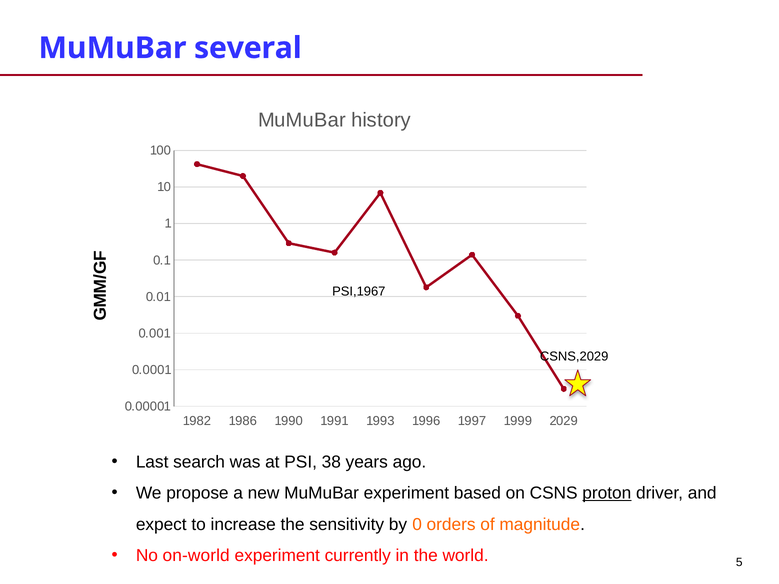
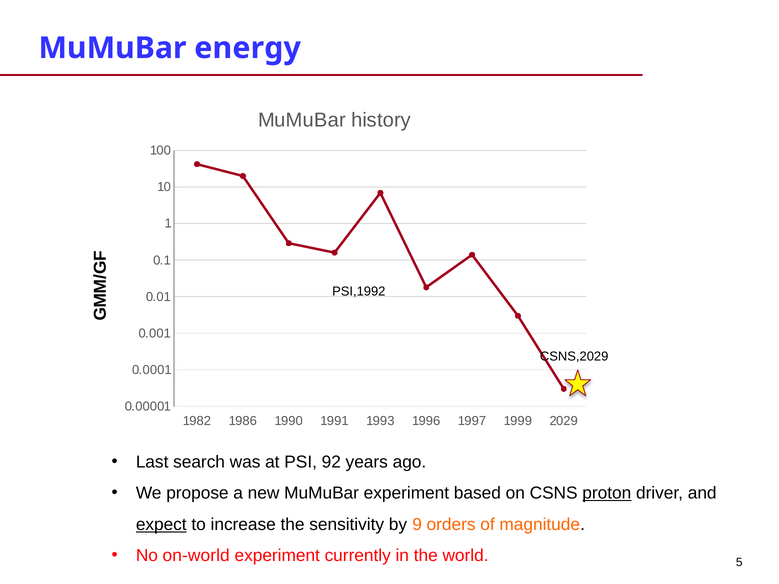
several: several -> energy
PSI,1967: PSI,1967 -> PSI,1992
38: 38 -> 92
expect underline: none -> present
0: 0 -> 9
